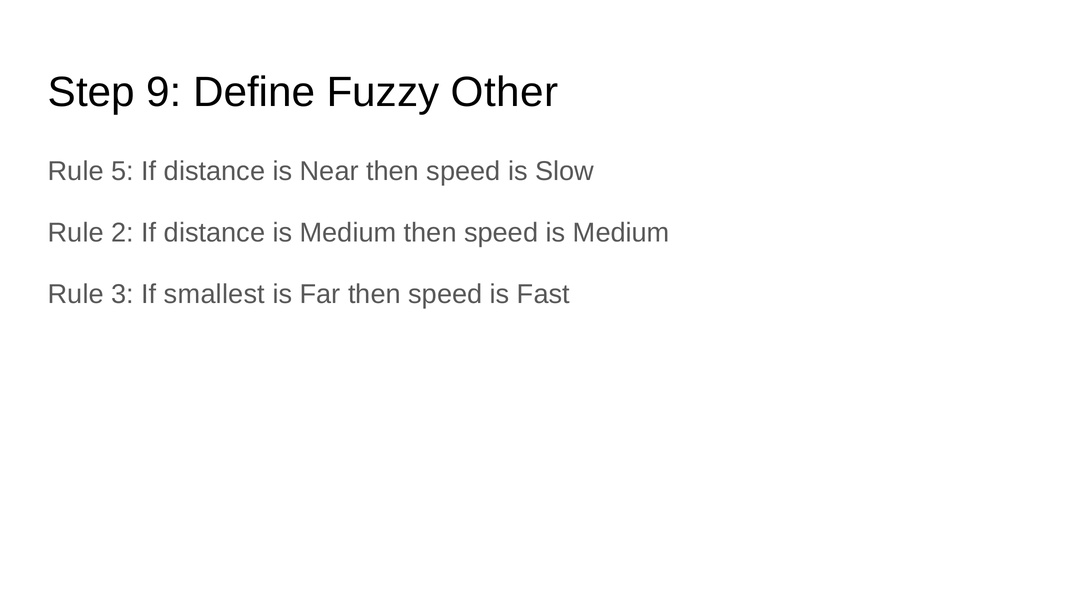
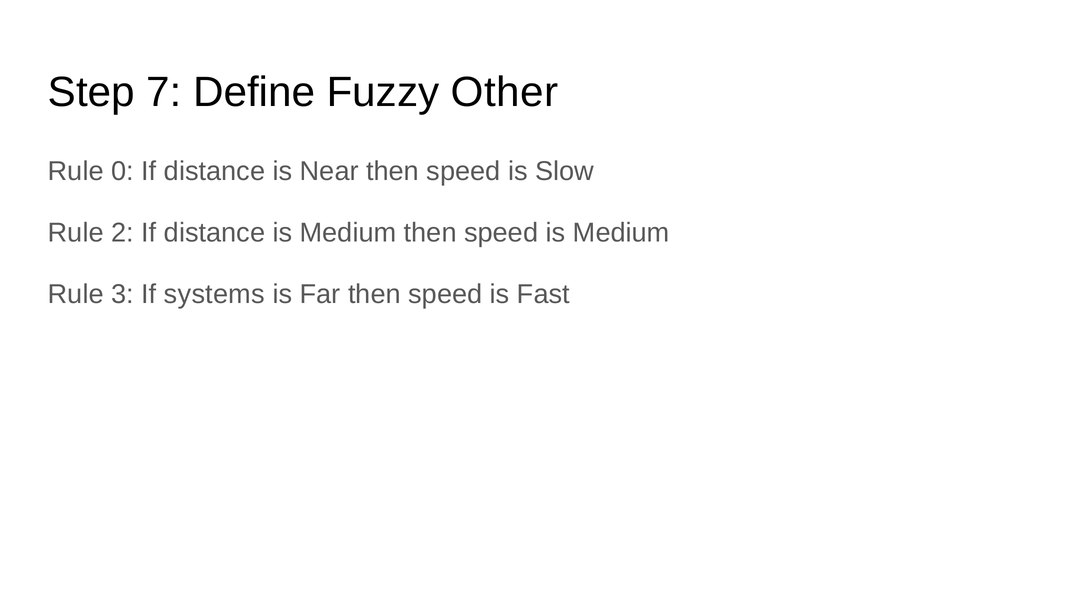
9: 9 -> 7
5: 5 -> 0
smallest: smallest -> systems
